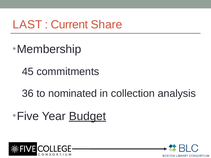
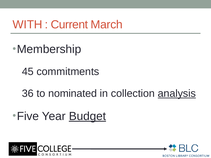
LAST: LAST -> WITH
Share: Share -> March
analysis underline: none -> present
